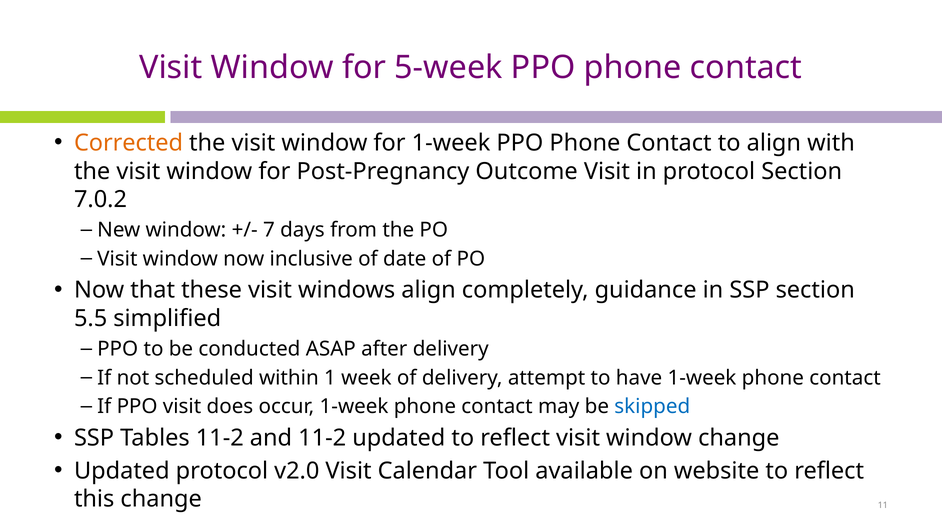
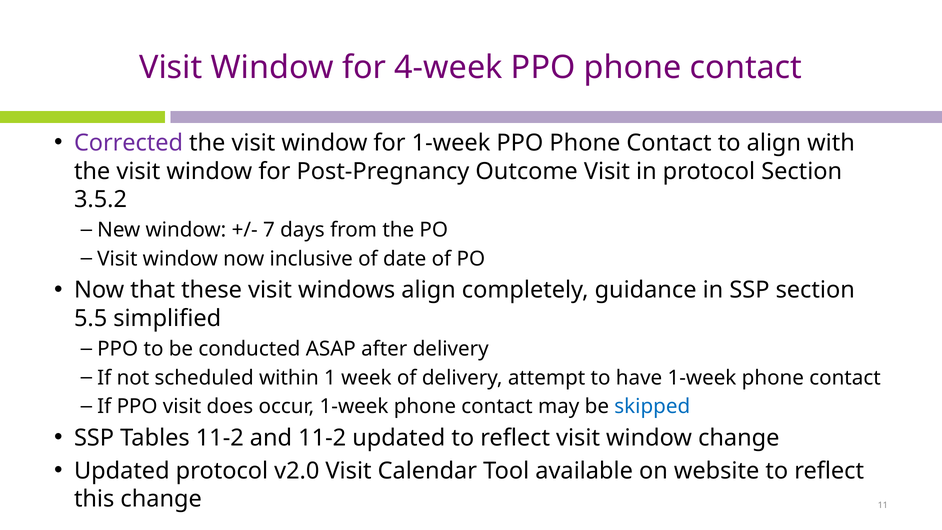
5-week: 5-week -> 4-week
Corrected colour: orange -> purple
7.0.2: 7.0.2 -> 3.5.2
